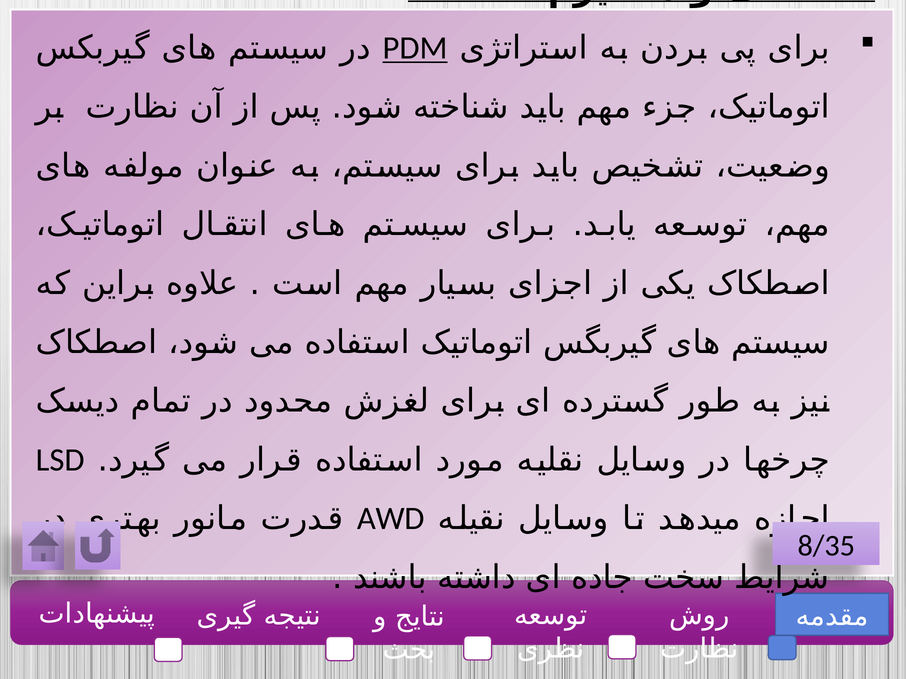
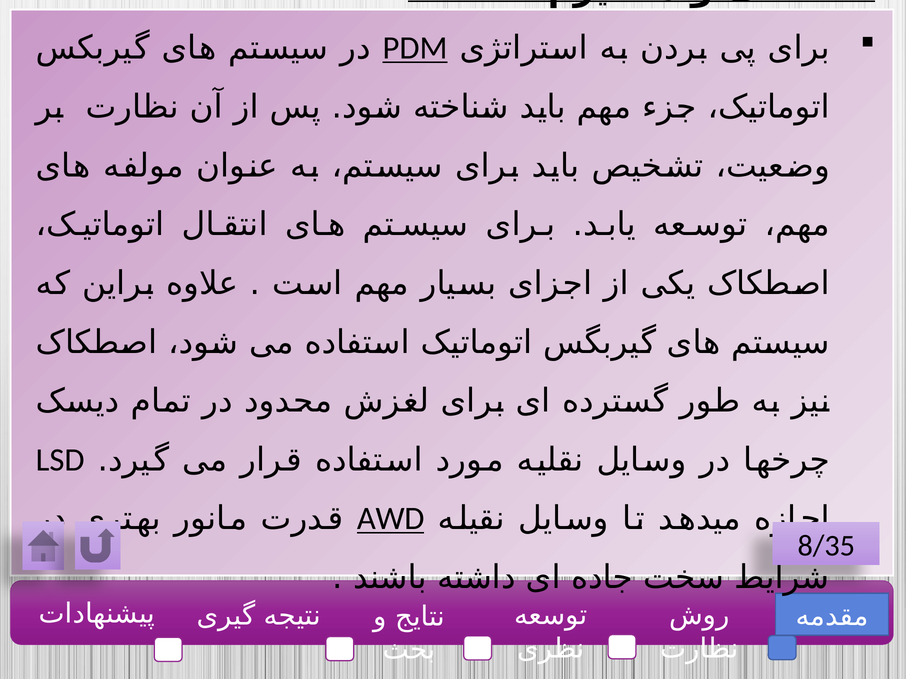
AWD underline: none -> present
